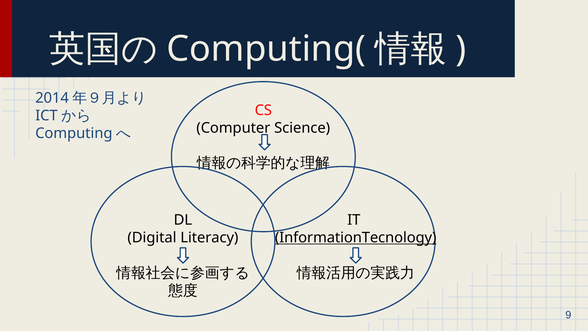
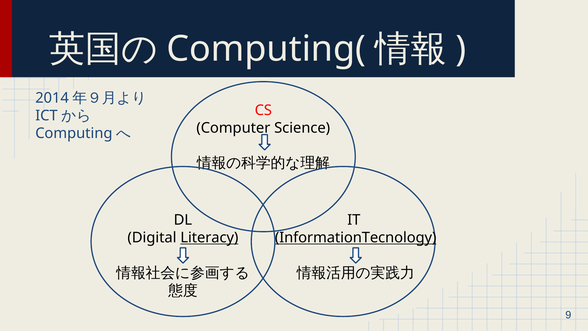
Literacy underline: none -> present
